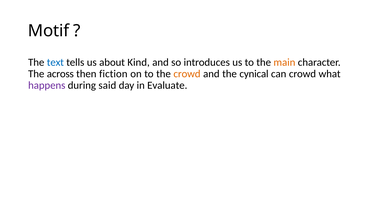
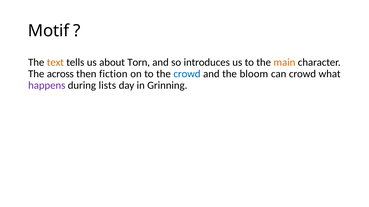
text colour: blue -> orange
Kind: Kind -> Torn
crowd at (187, 74) colour: orange -> blue
cynical: cynical -> bloom
said: said -> lists
Evaluate: Evaluate -> Grinning
